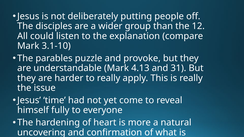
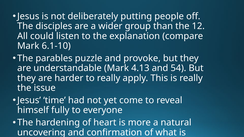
3.1-10: 3.1-10 -> 6.1-10
31: 31 -> 54
